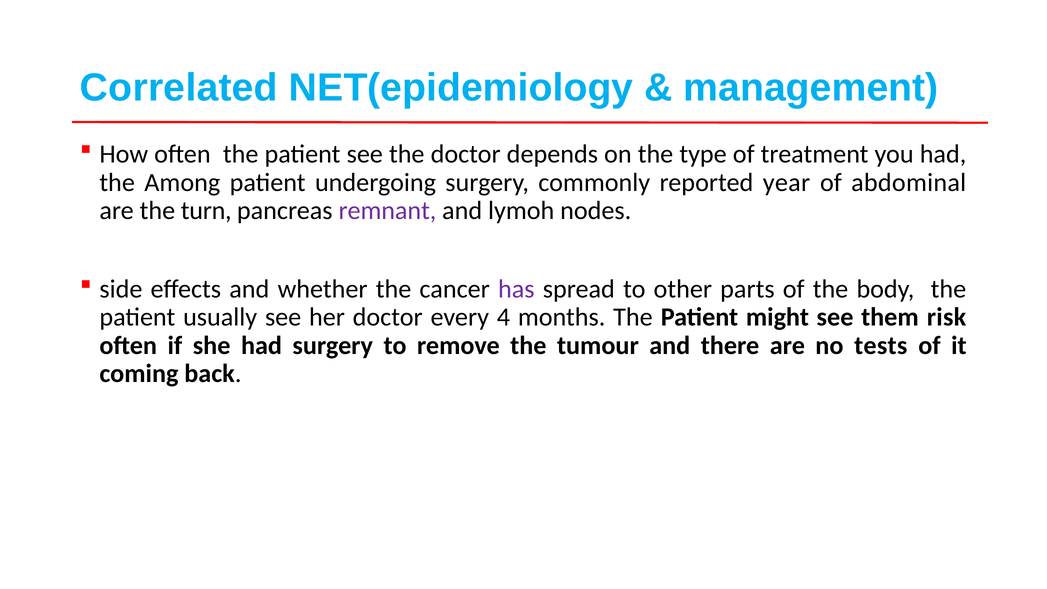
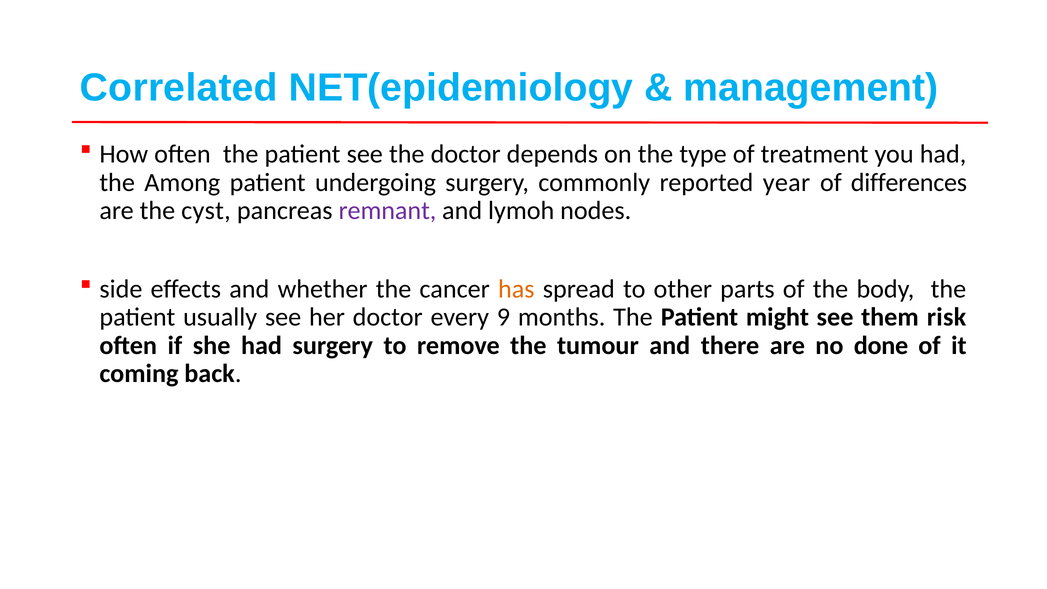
abdominal: abdominal -> differences
turn: turn -> cyst
has colour: purple -> orange
4: 4 -> 9
tests: tests -> done
